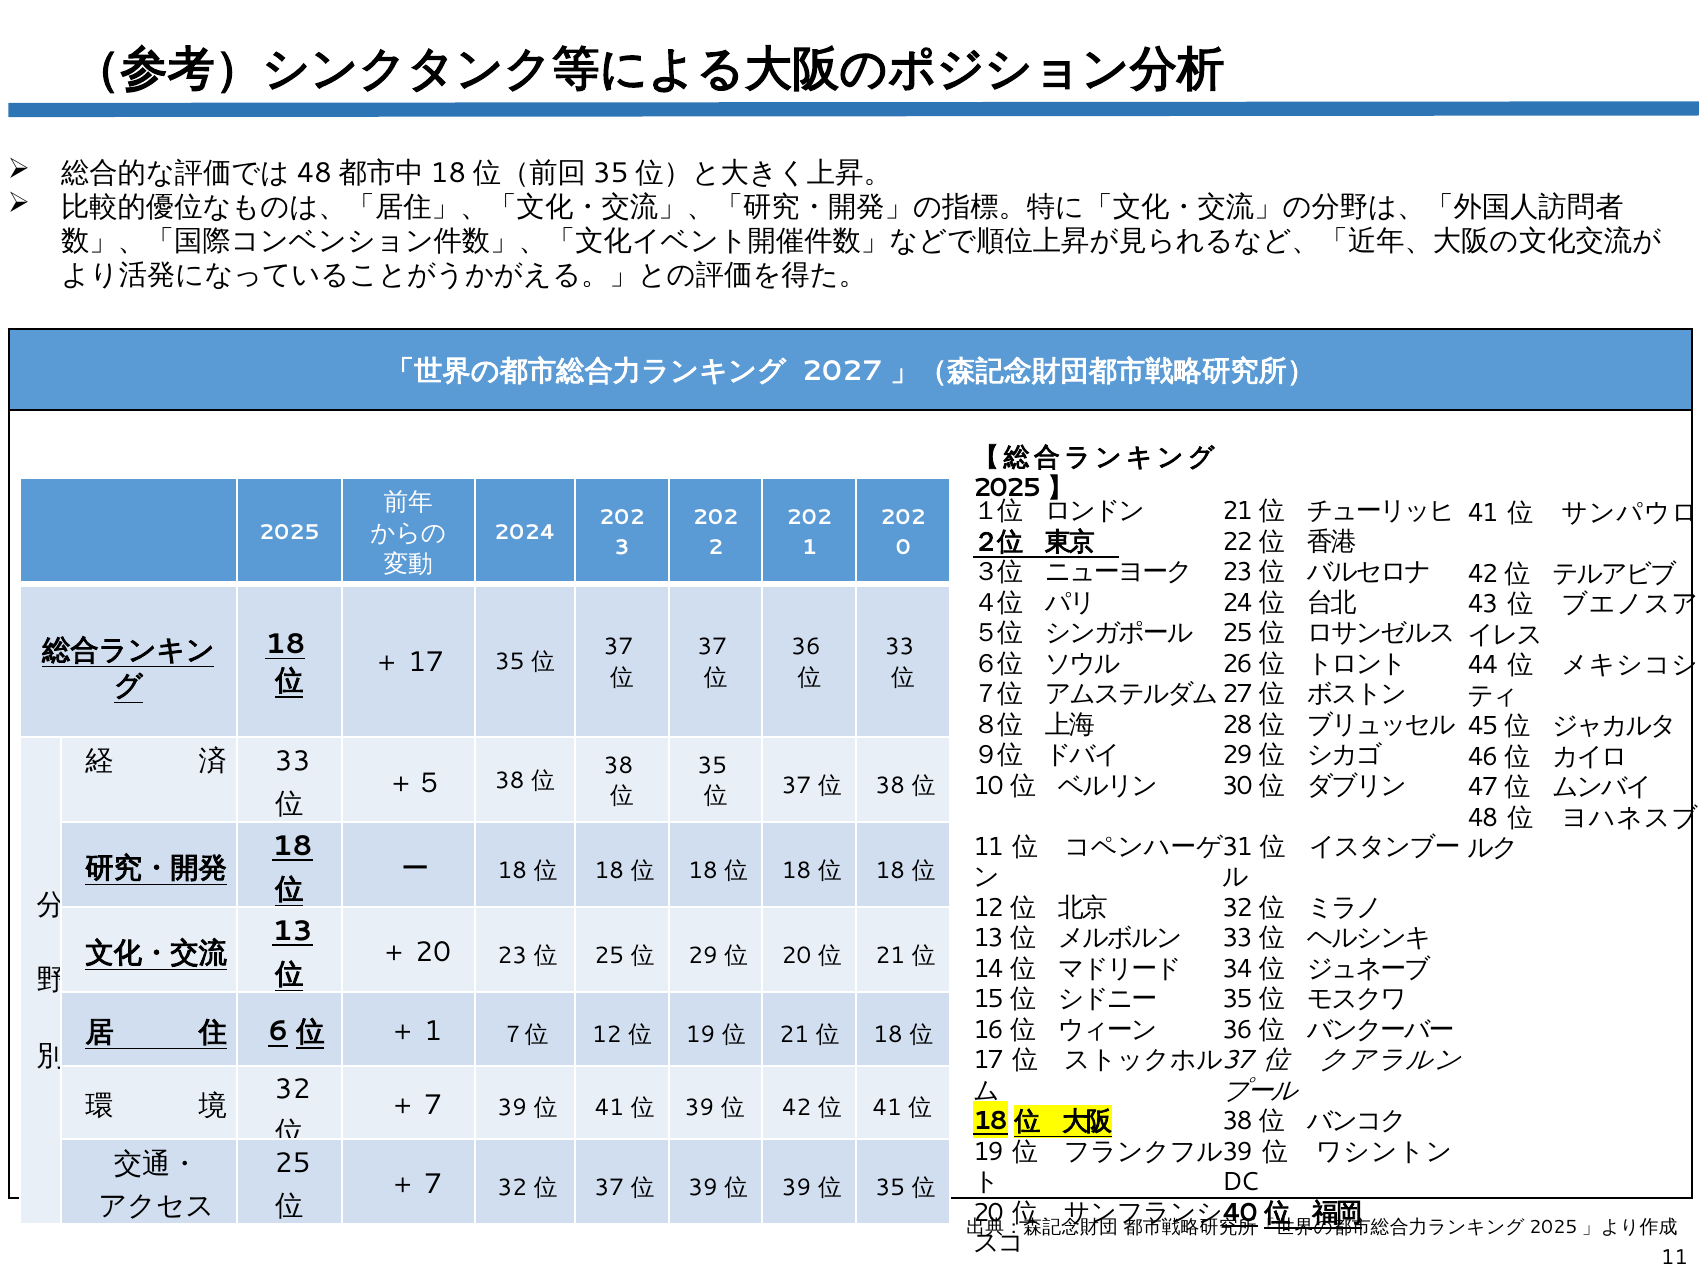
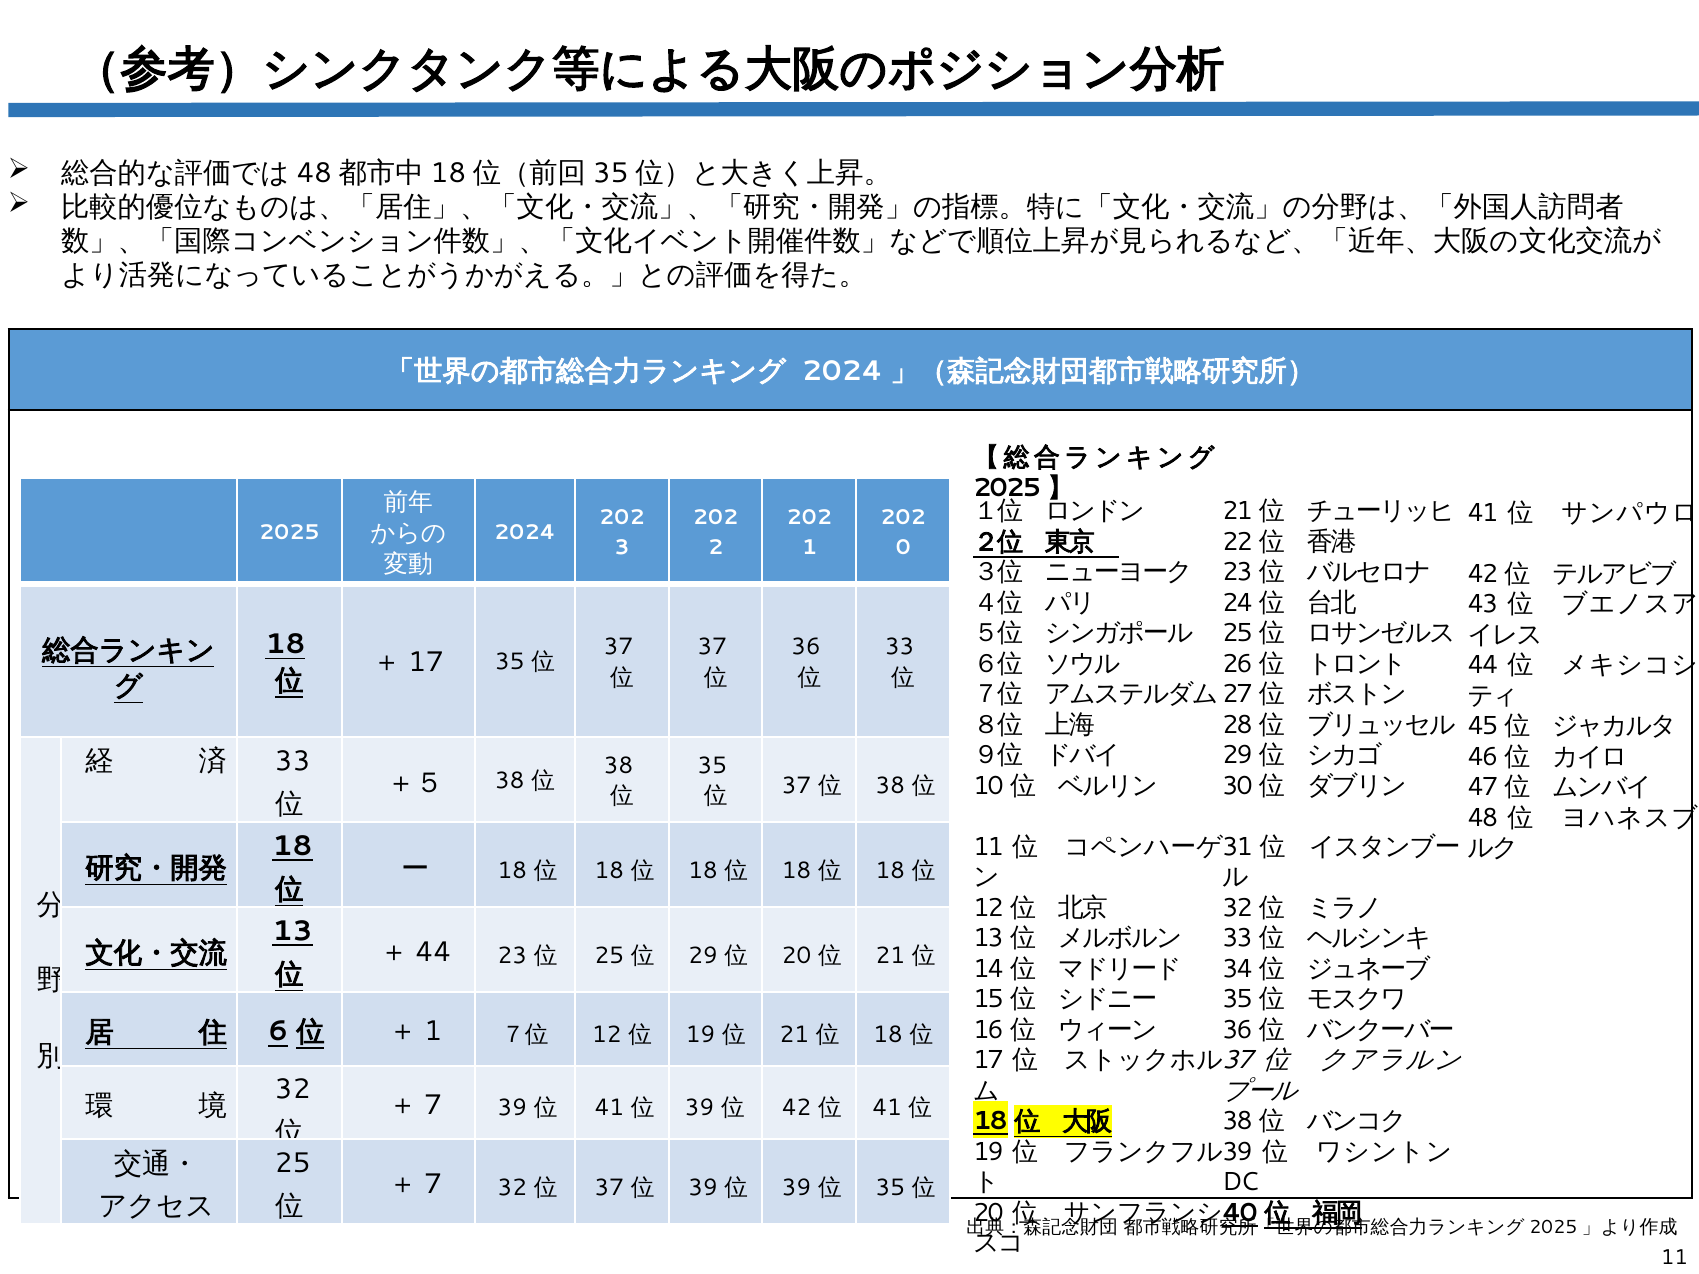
2027 at (842, 371): 2027 -> 2024
20 at (433, 952): 20 -> 44
